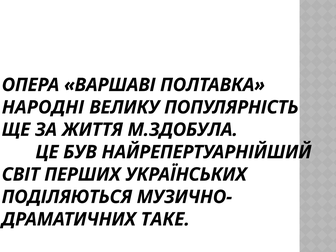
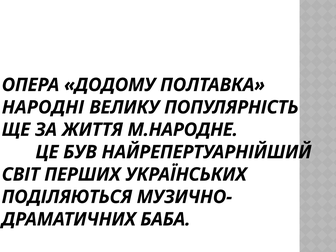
ВАРШАВІ: ВАРШАВІ -> ДОДОМУ
М.ЗДОБУЛА: М.ЗДОБУЛА -> М.НАРОДНЕ
ТАКЕ: ТАКЕ -> БАБА
